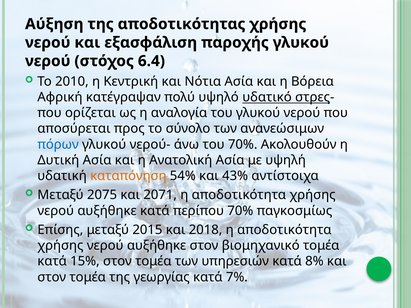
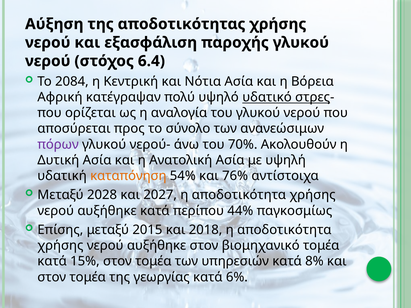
2010: 2010 -> 2084
πόρων colour: blue -> purple
43%: 43% -> 76%
2075: 2075 -> 2028
2071: 2071 -> 2027
περίπου 70%: 70% -> 44%
7%: 7% -> 6%
